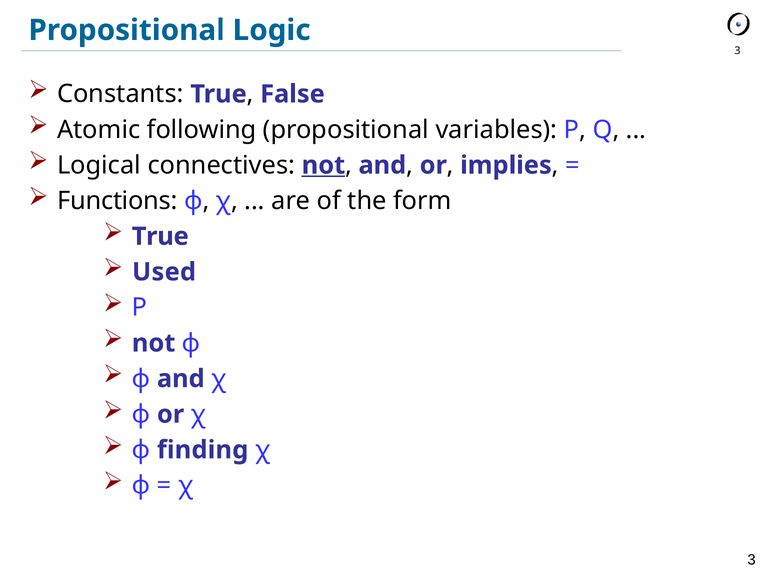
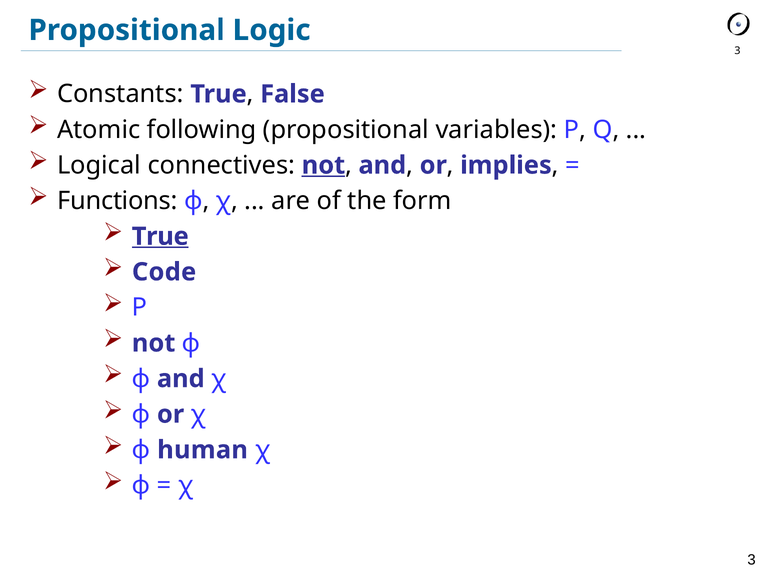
True at (160, 237) underline: none -> present
Used: Used -> Code
finding: finding -> human
